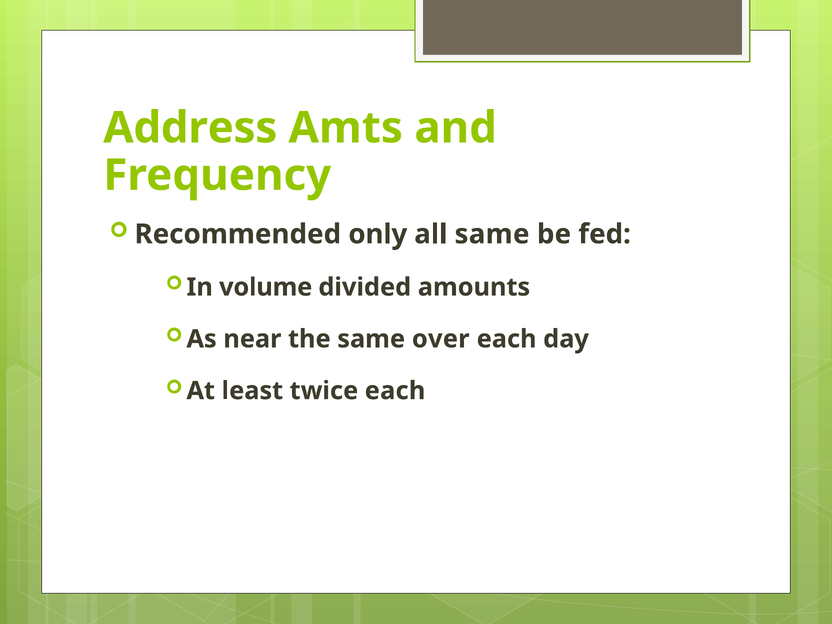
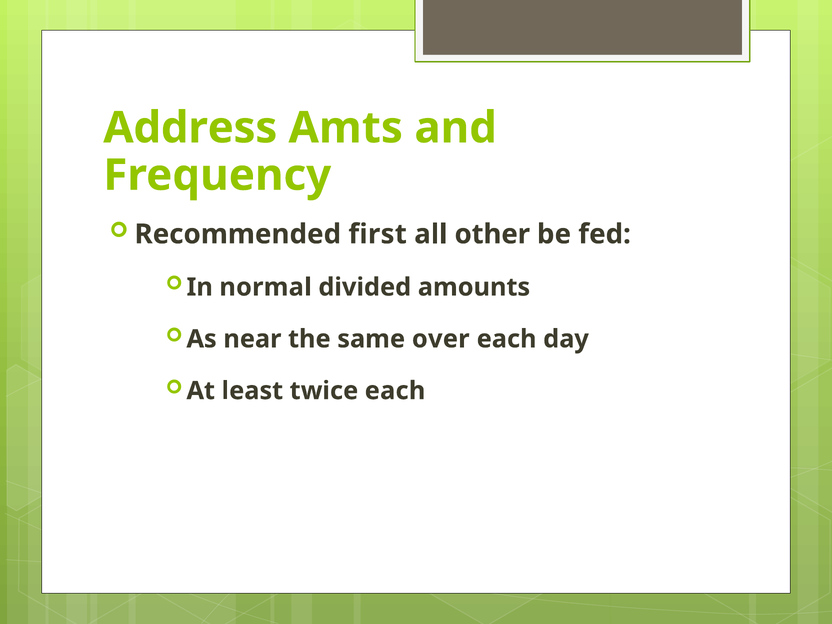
only: only -> first
all same: same -> other
volume: volume -> normal
